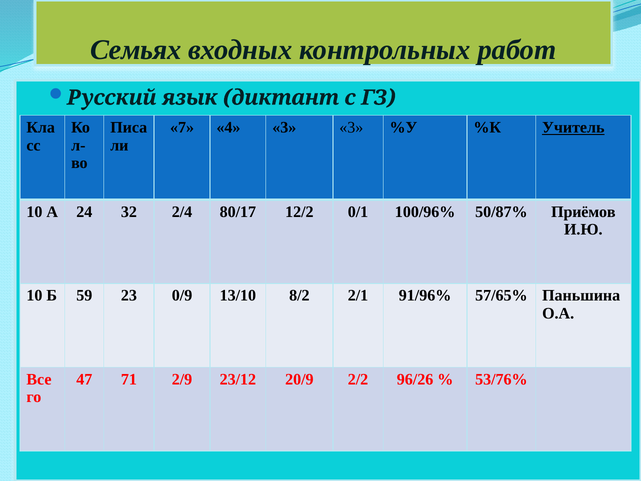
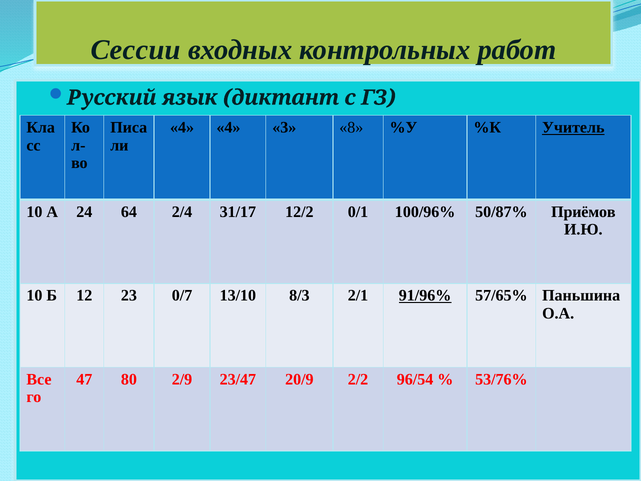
Семьях: Семьях -> Сессии
7 at (182, 127): 7 -> 4
3 3: 3 -> 8
32: 32 -> 64
80/17: 80/17 -> 31/17
59: 59 -> 12
0/9: 0/9 -> 0/7
8/2: 8/2 -> 8/3
91/96% underline: none -> present
71: 71 -> 80
23/12: 23/12 -> 23/47
96/26: 96/26 -> 96/54
